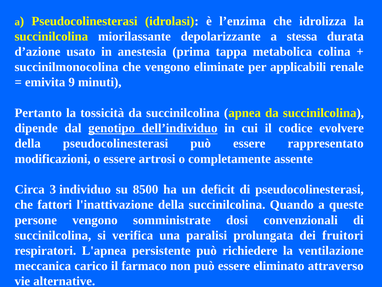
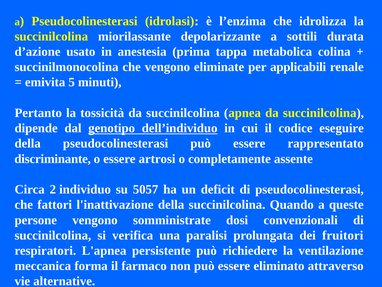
stessa: stessa -> sottili
9: 9 -> 5
evolvere: evolvere -> eseguire
modificazioni: modificazioni -> discriminante
3: 3 -> 2
8500: 8500 -> 5057
carico: carico -> forma
